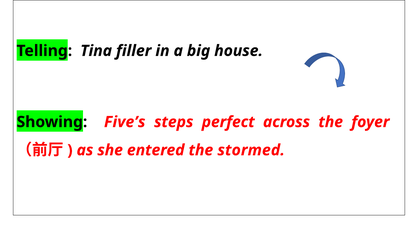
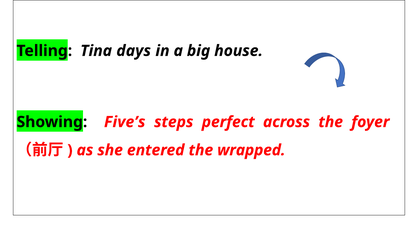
filler: filler -> days
stormed: stormed -> wrapped
